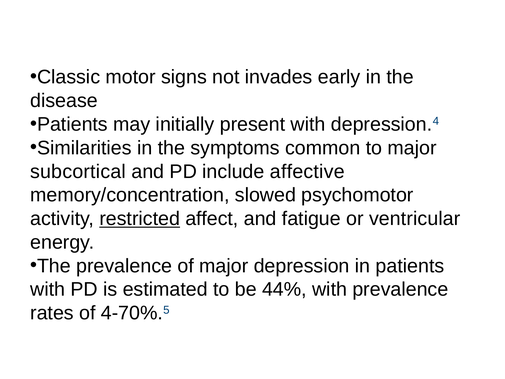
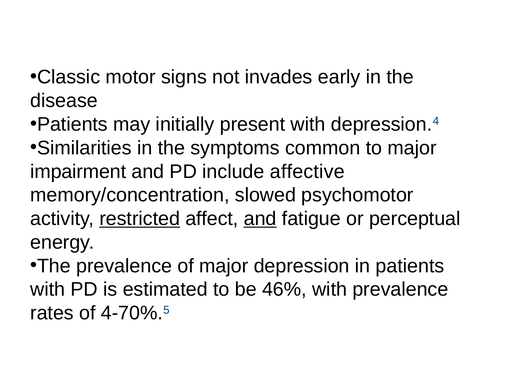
subcortical: subcortical -> impairment
and at (260, 219) underline: none -> present
ventricular: ventricular -> perceptual
44%: 44% -> 46%
